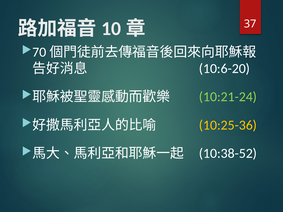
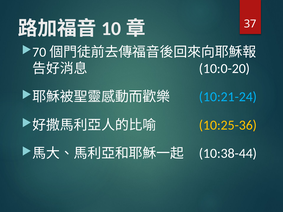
10:6-20: 10:6-20 -> 10:0-20
10:21-24 colour: light green -> light blue
10:38-52: 10:38-52 -> 10:38-44
